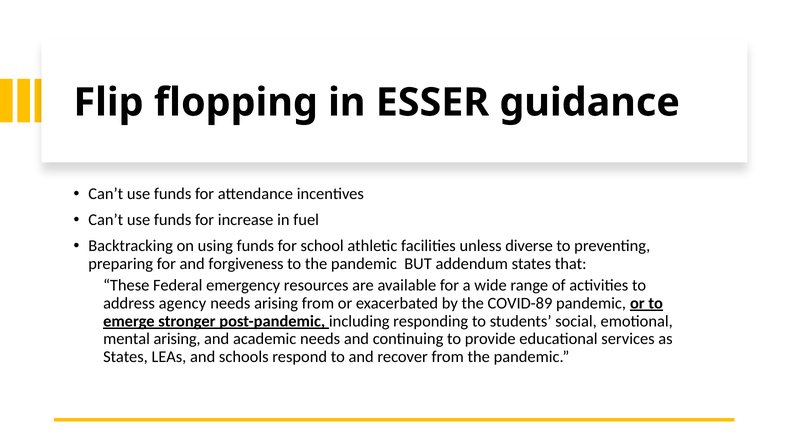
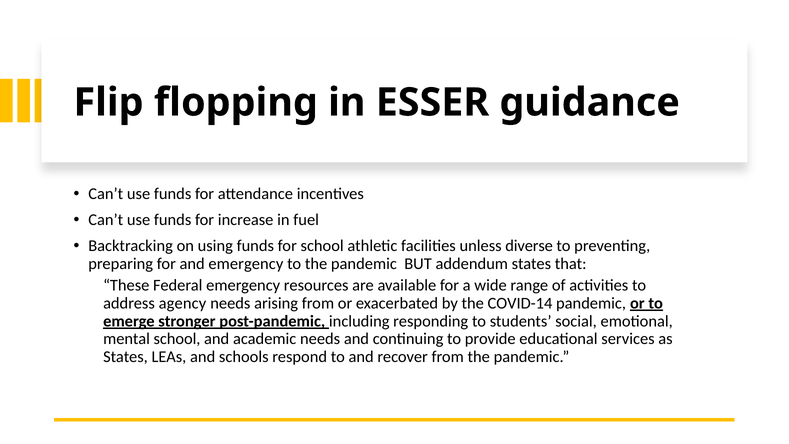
and forgiveness: forgiveness -> emergency
COVID-89: COVID-89 -> COVID-14
mental arising: arising -> school
